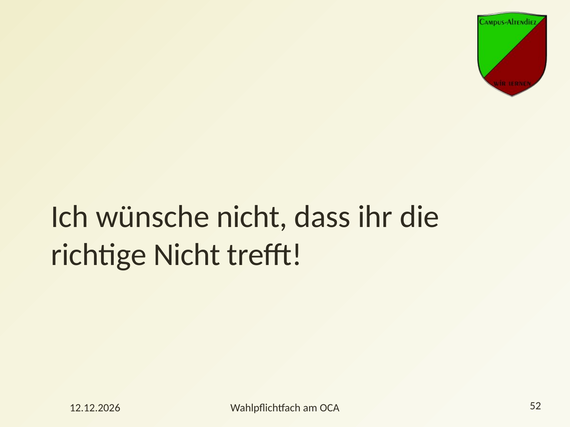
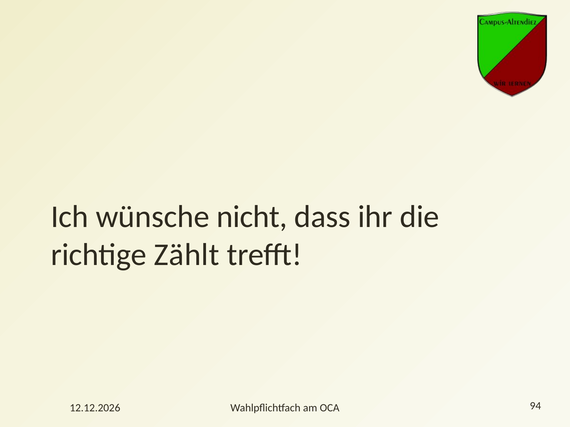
richtige Nicht: Nicht -> Zählt
52: 52 -> 94
